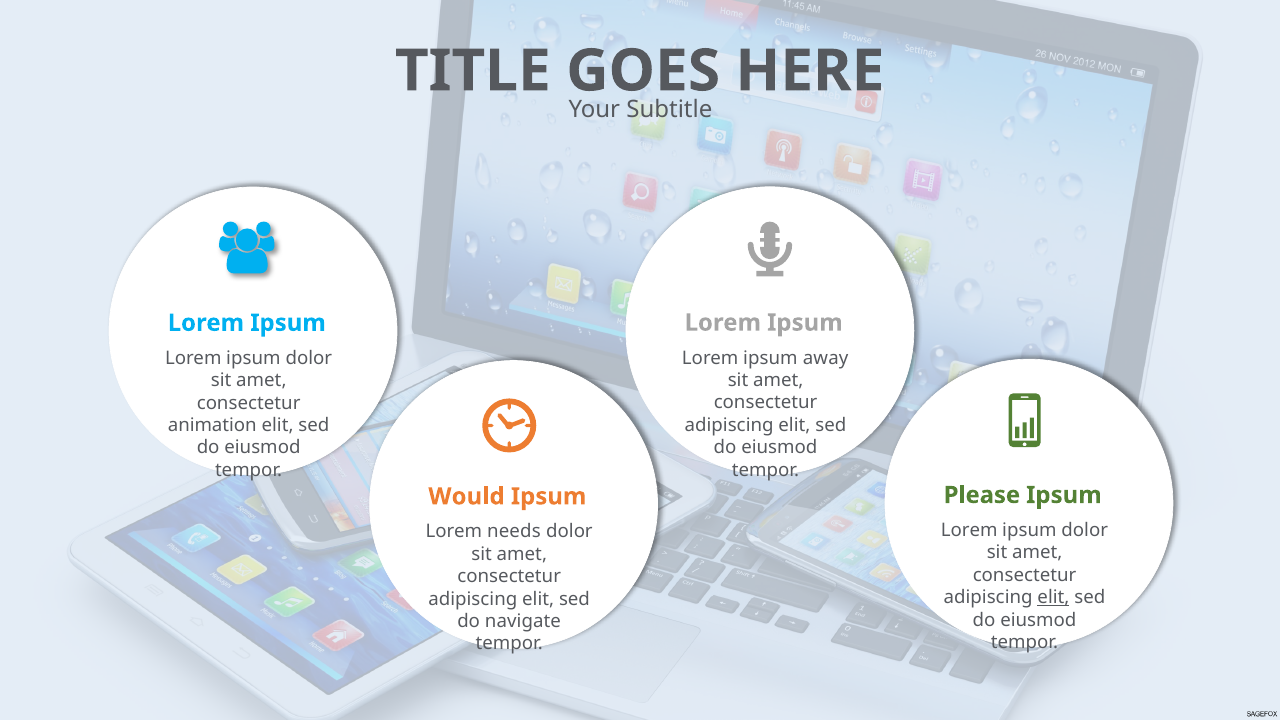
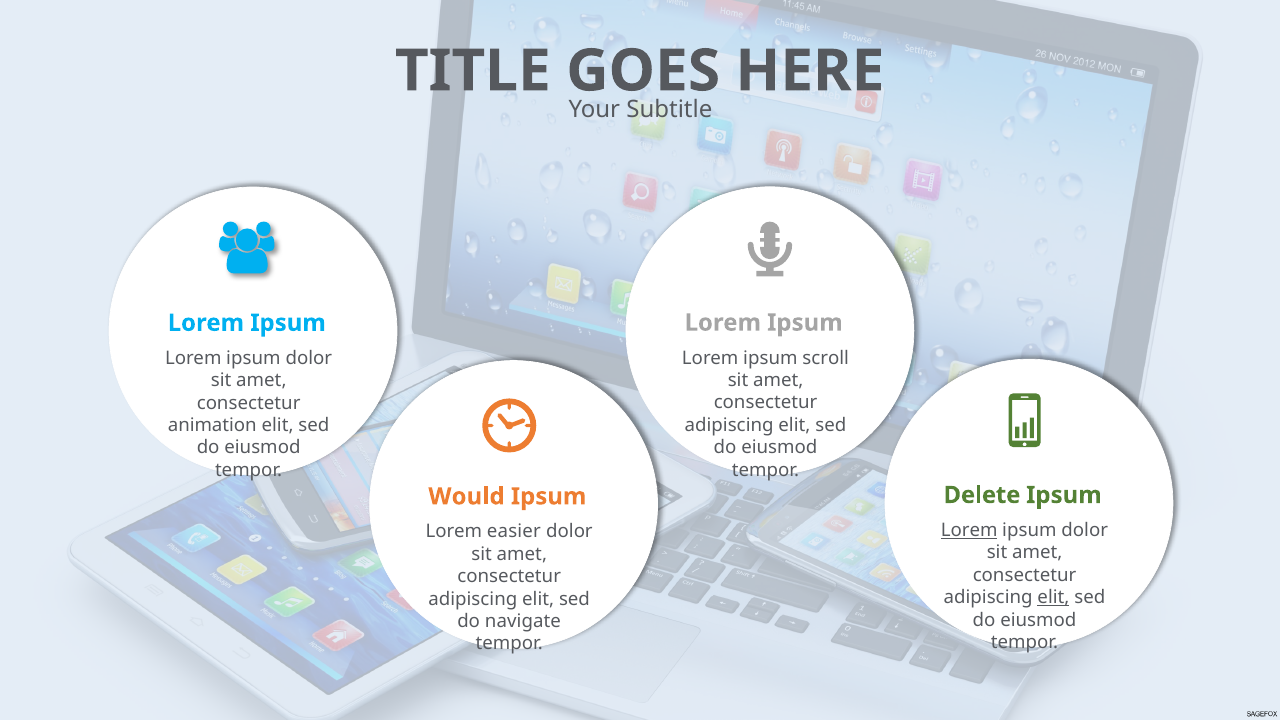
away: away -> scroll
Please: Please -> Delete
Lorem at (969, 530) underline: none -> present
needs: needs -> easier
